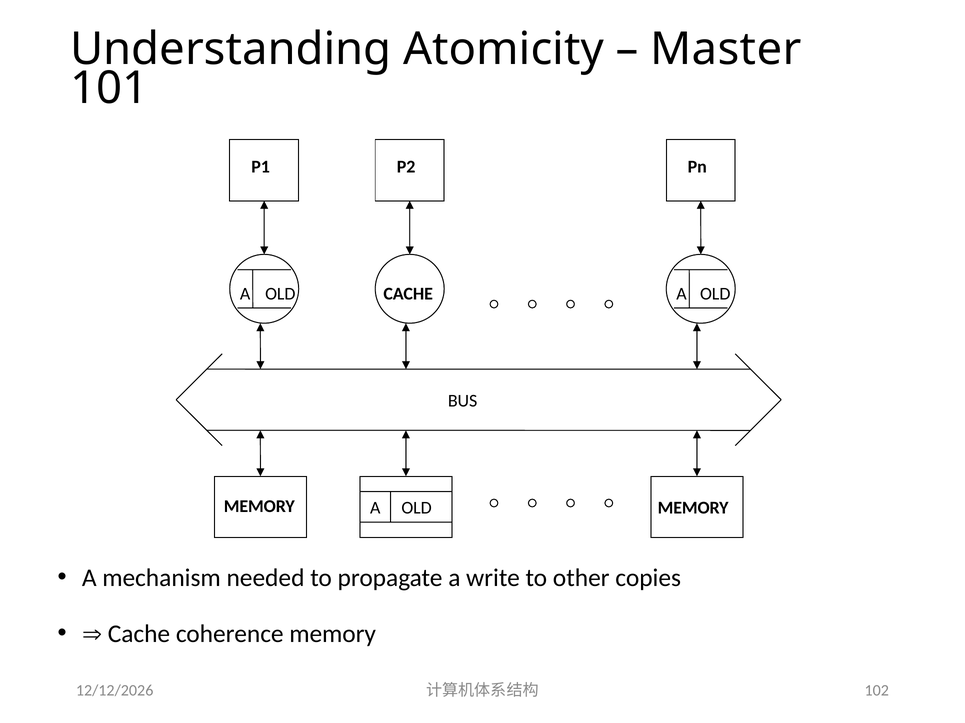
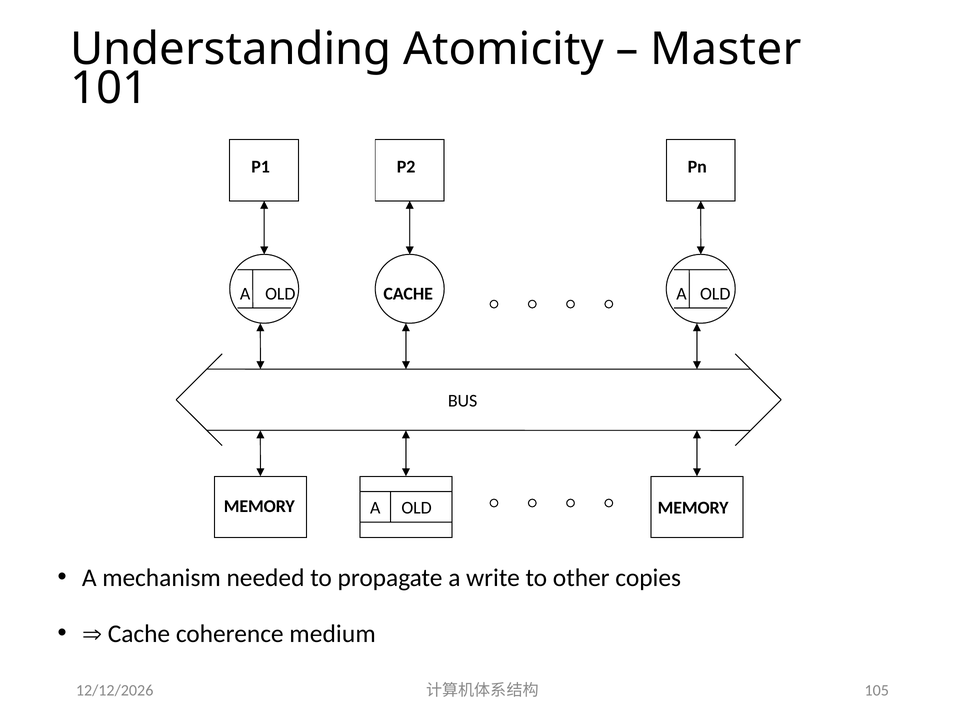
coherence memory: memory -> medium
102: 102 -> 105
